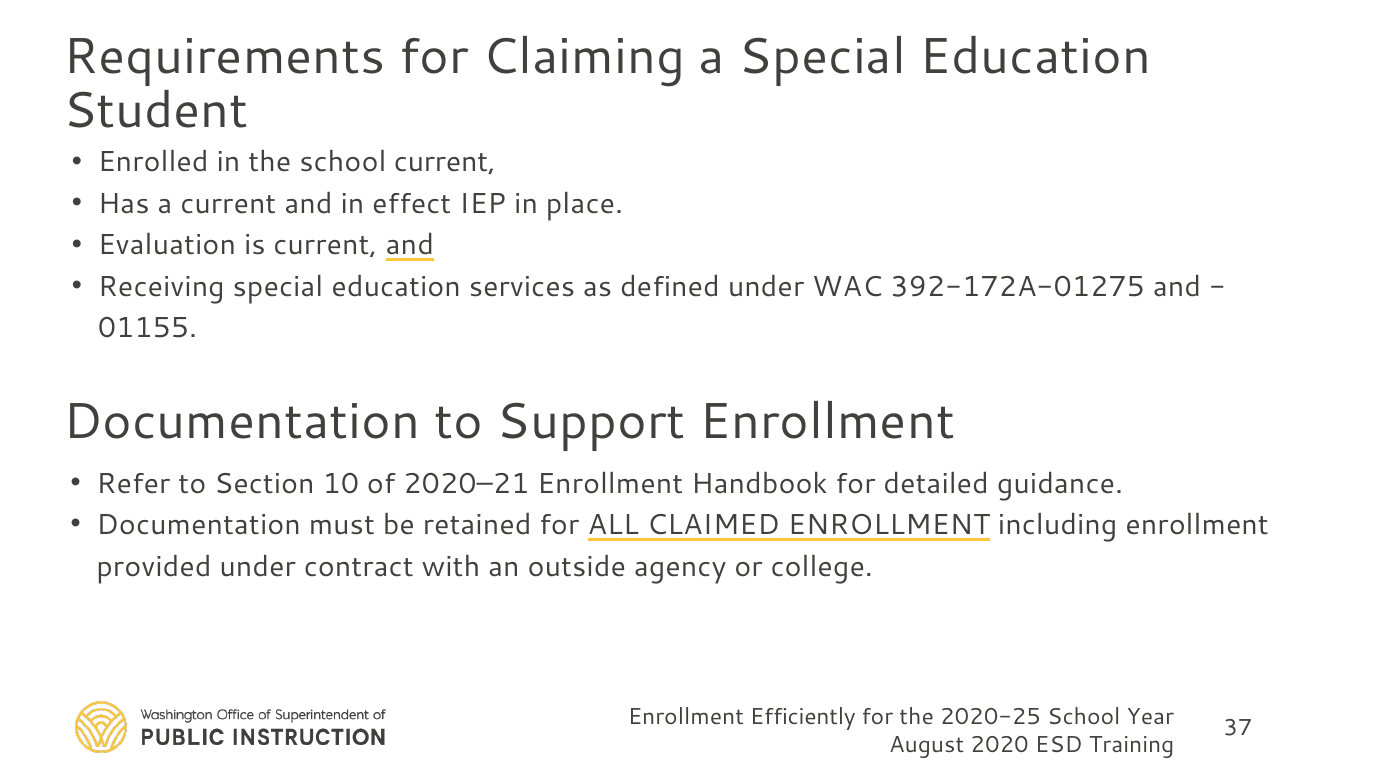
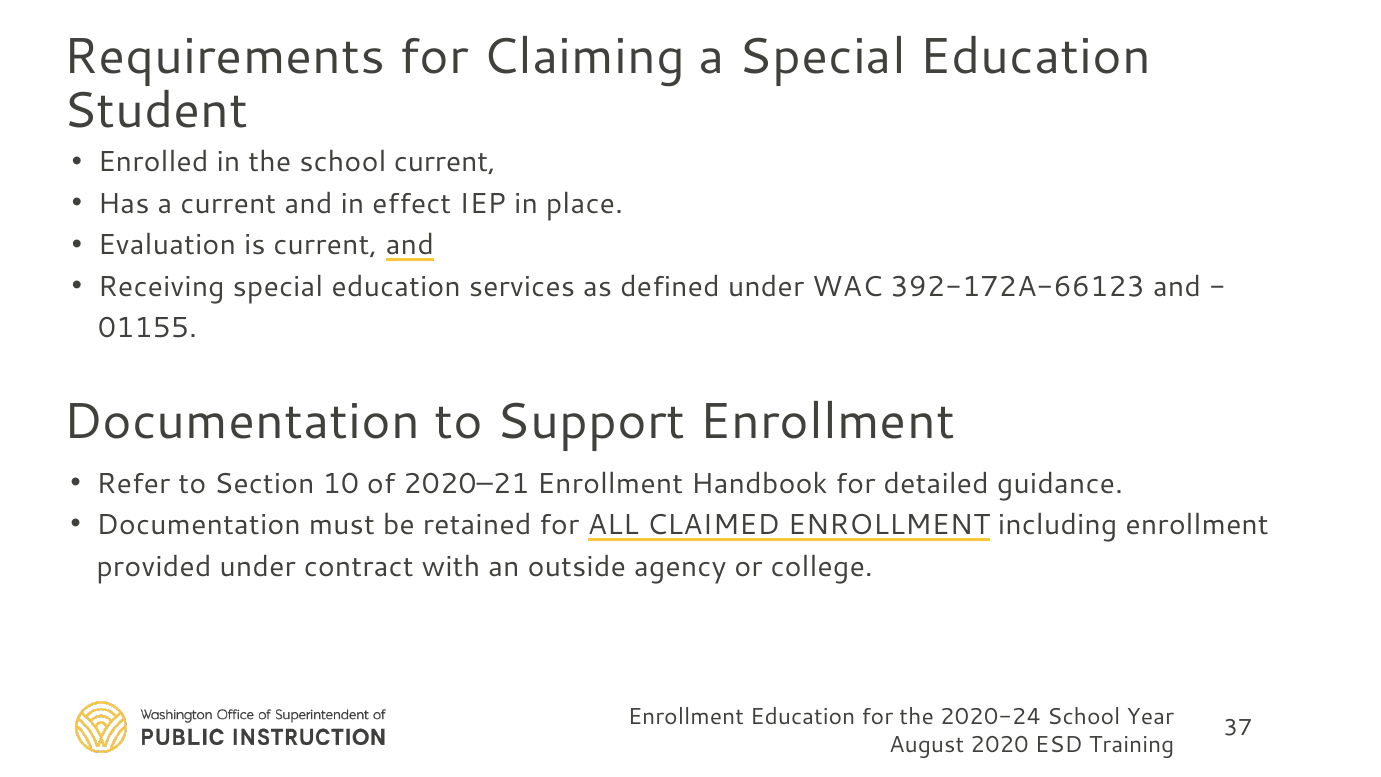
392-172A-01275: 392-172A-01275 -> 392-172A-66123
Enrollment Efficiently: Efficiently -> Education
2020-25: 2020-25 -> 2020-24
